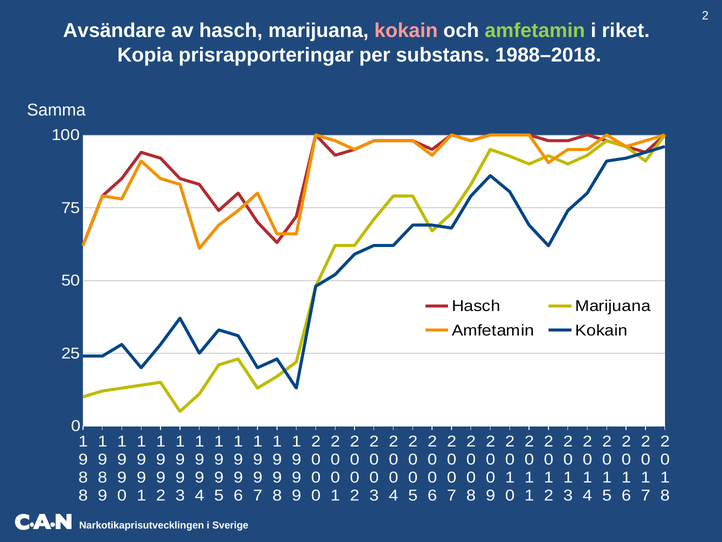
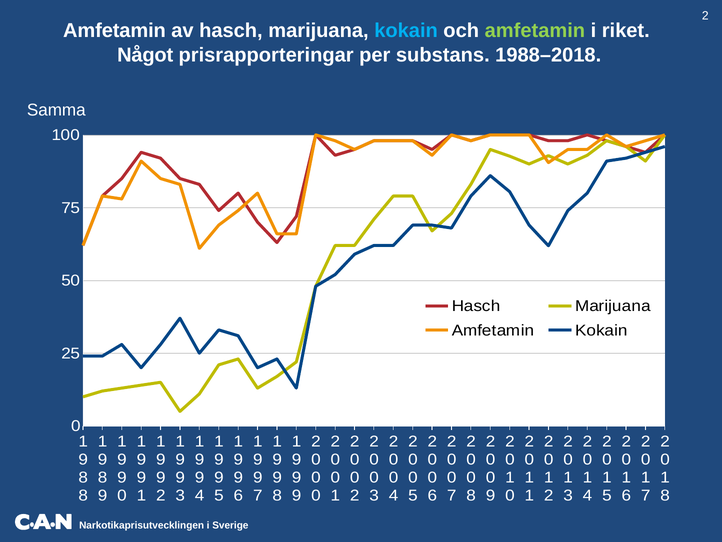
Avsändare at (114, 31): Avsändare -> Amfetamin
kokain at (406, 31) colour: pink -> light blue
Kopia: Kopia -> Något
